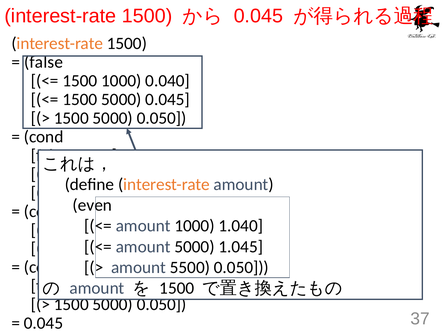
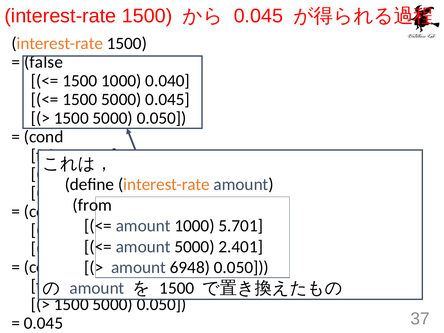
even: even -> from
1.040: 1.040 -> 5.701
1.045: 1.045 -> 2.401
5500: 5500 -> 6948
